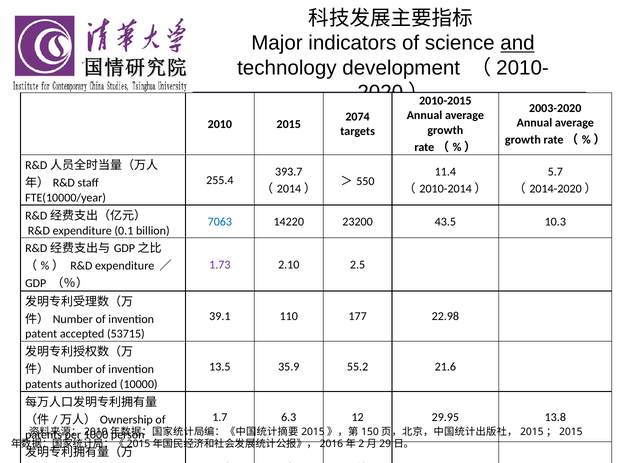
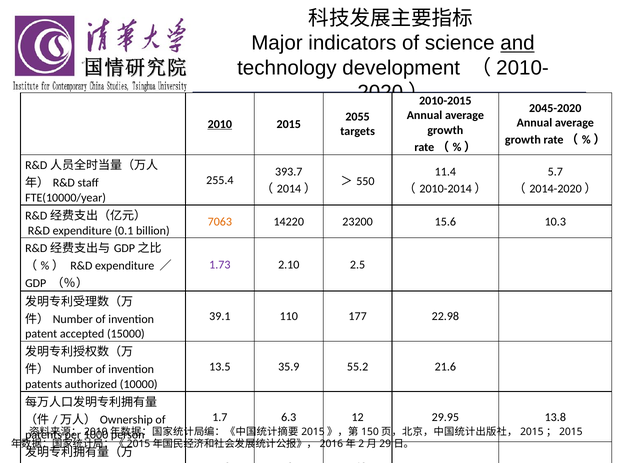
2003-2020: 2003-2020 -> 2045-2020
2074: 2074 -> 2055
2010 at (220, 124) underline: none -> present
7063 colour: blue -> orange
43.5: 43.5 -> 15.6
53715: 53715 -> 15000
